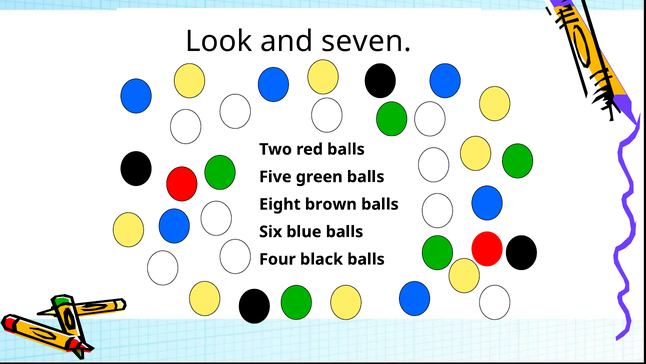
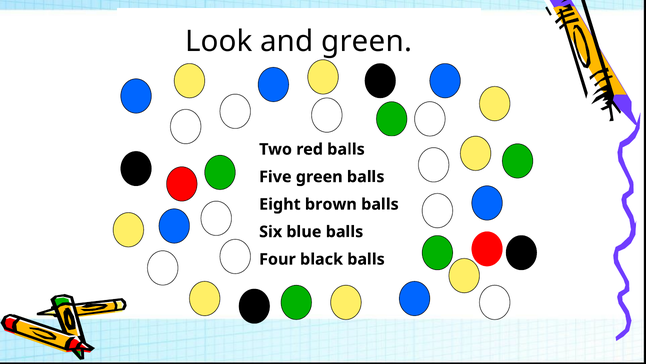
and seven: seven -> green
